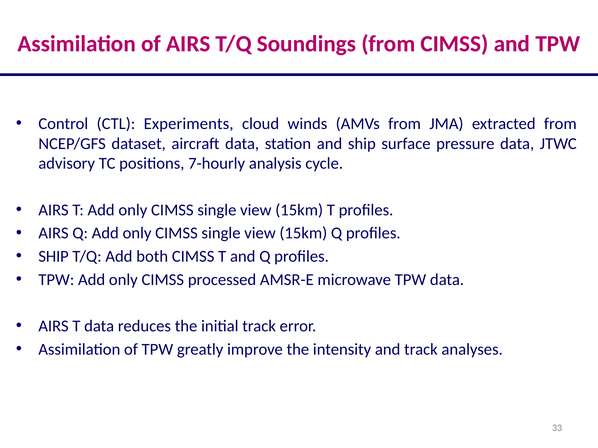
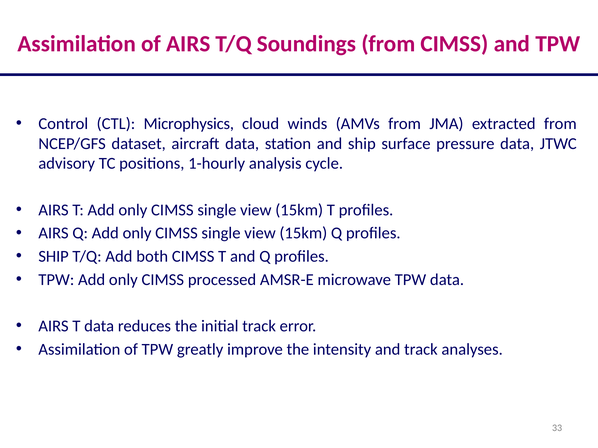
Experiments: Experiments -> Microphysics
7-hourly: 7-hourly -> 1-hourly
